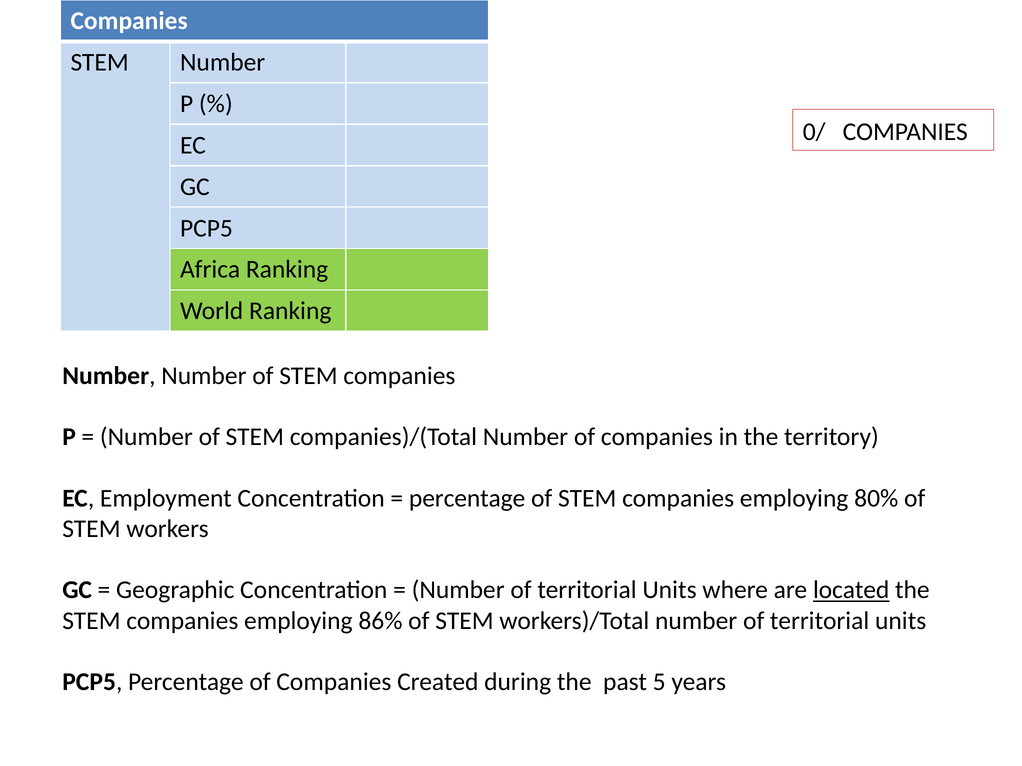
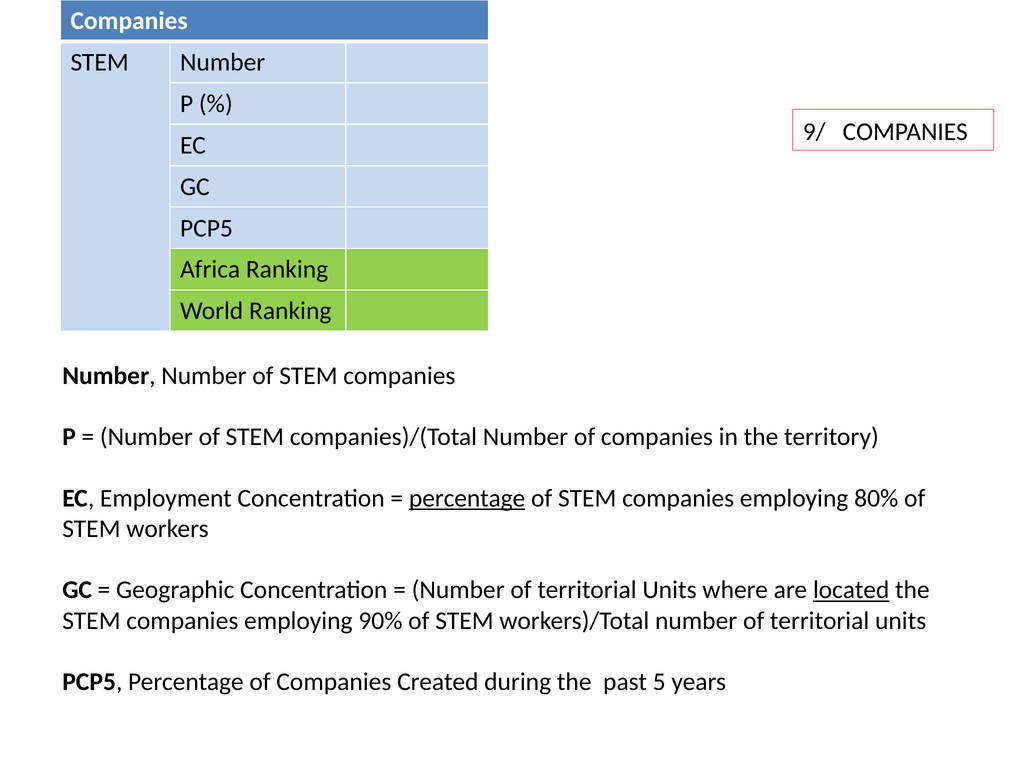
0/: 0/ -> 9/
percentage at (467, 498) underline: none -> present
86%: 86% -> 90%
